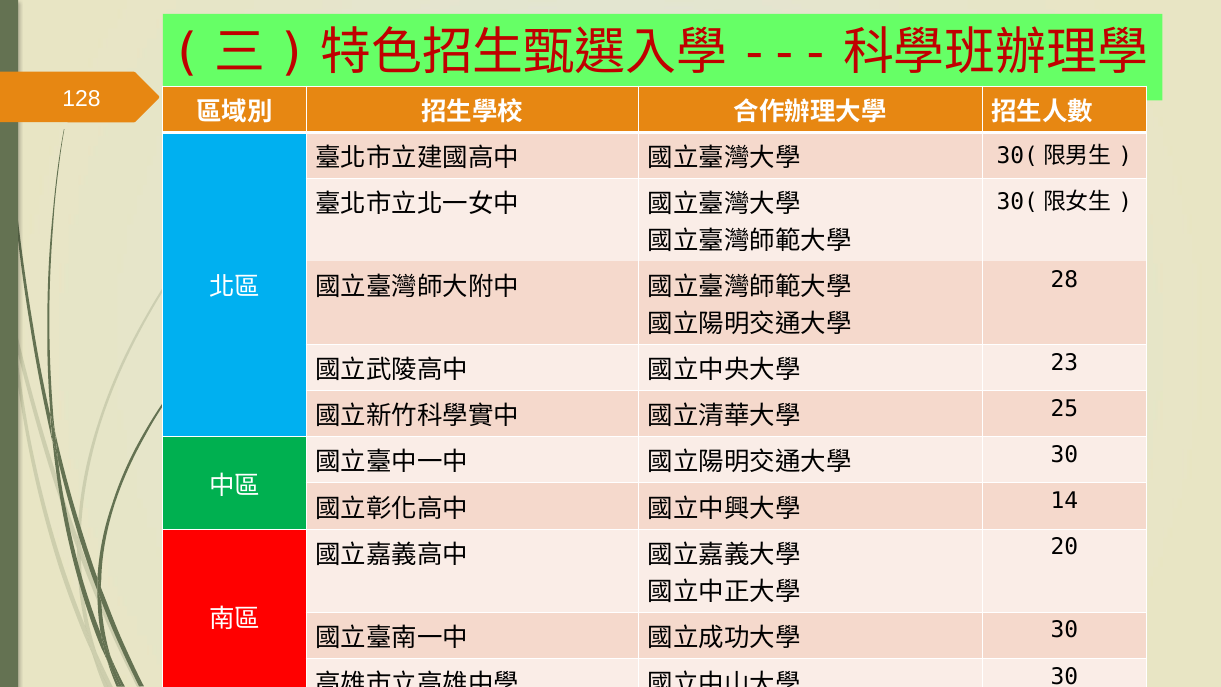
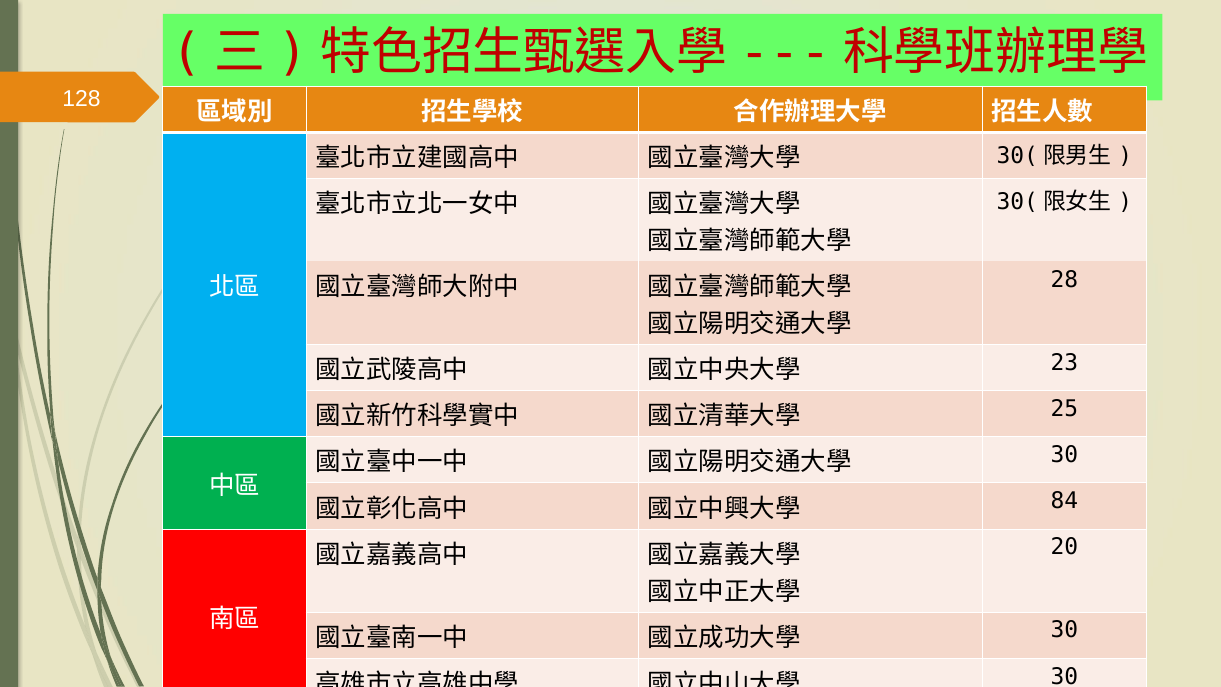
14: 14 -> 84
